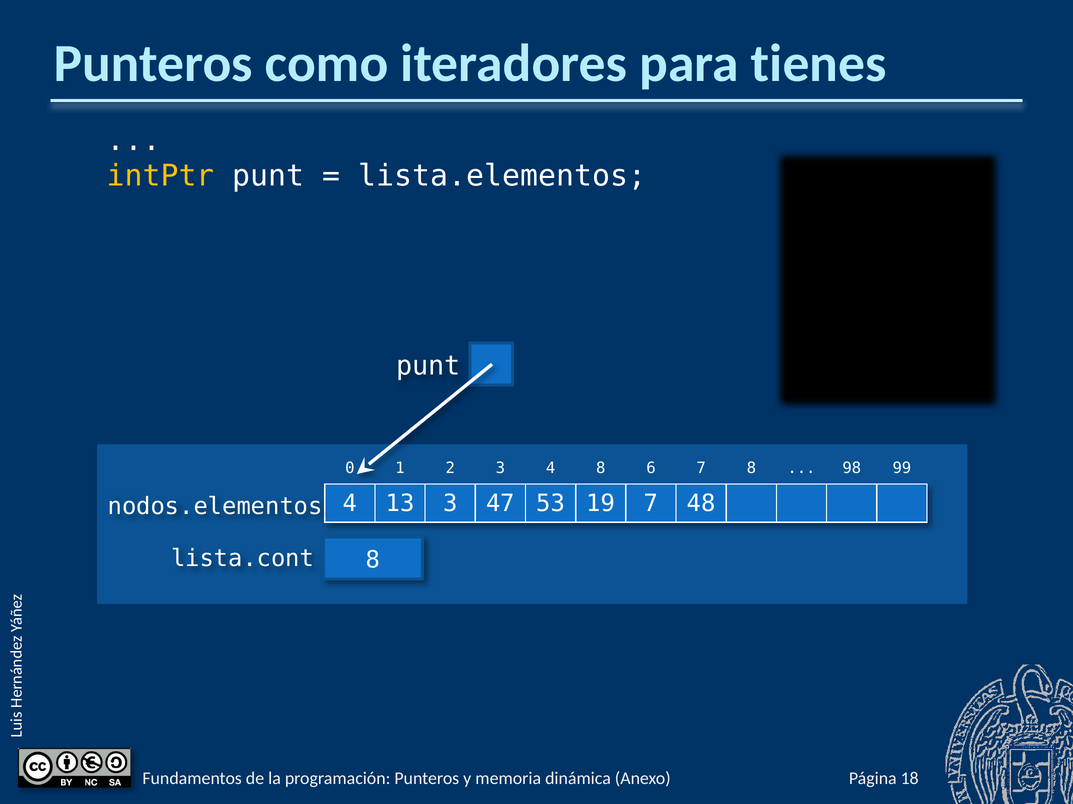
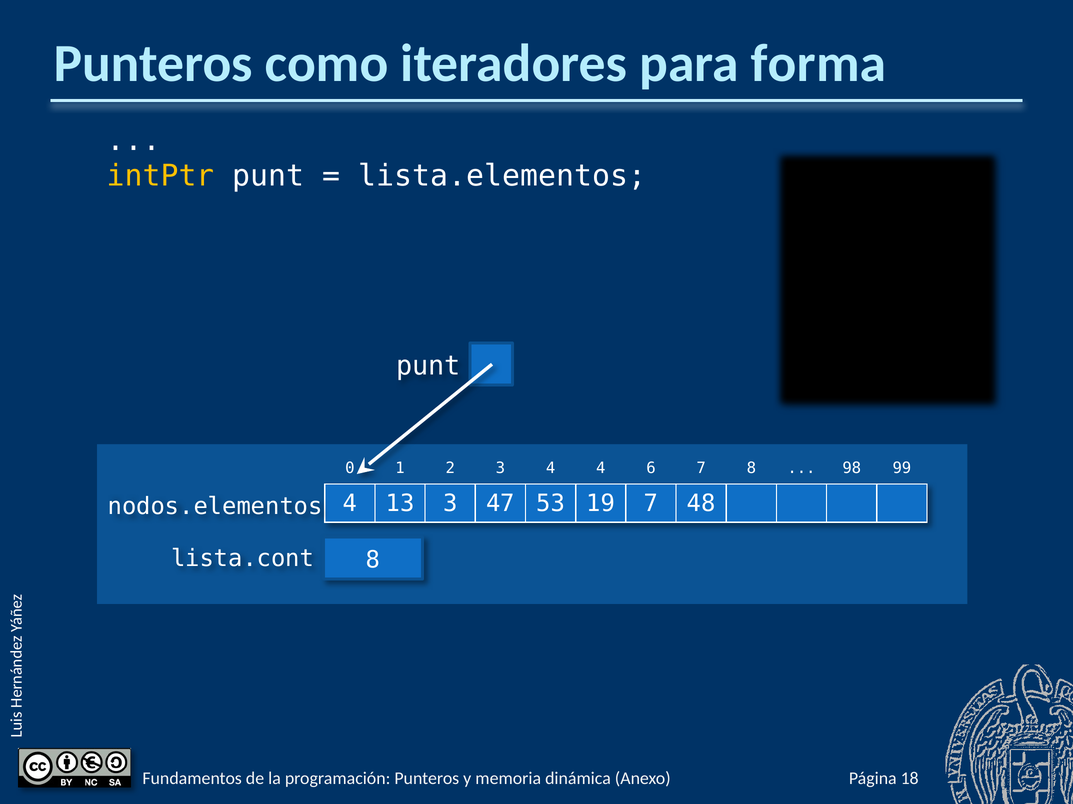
tienes: tienes -> forma
4 8: 8 -> 4
